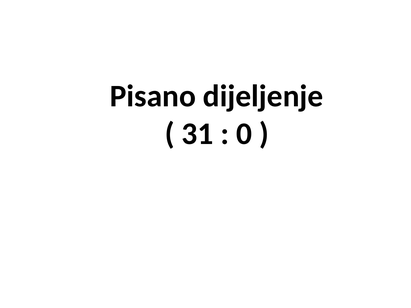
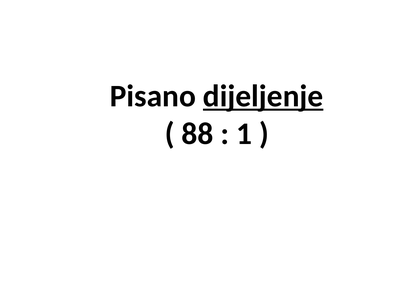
dijeljenje underline: none -> present
31: 31 -> 88
0: 0 -> 1
